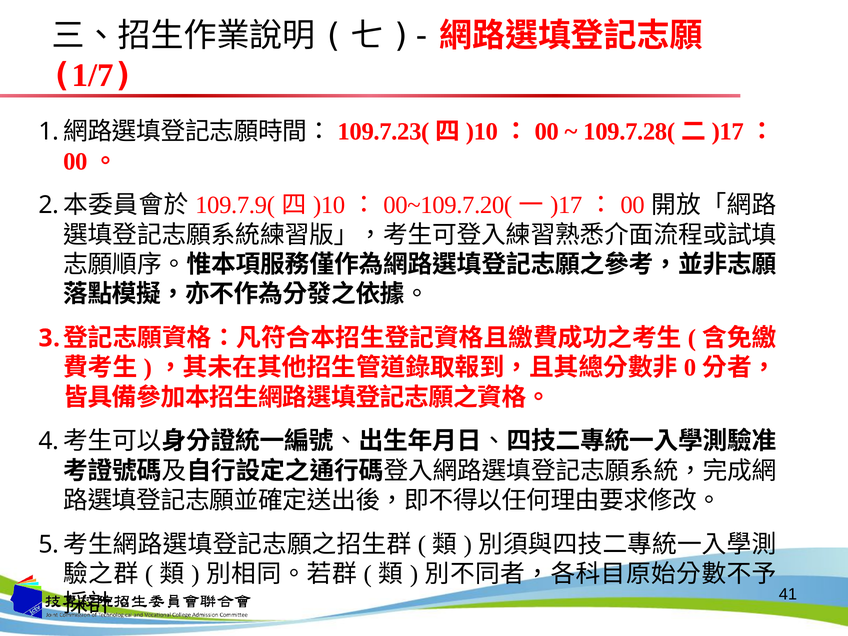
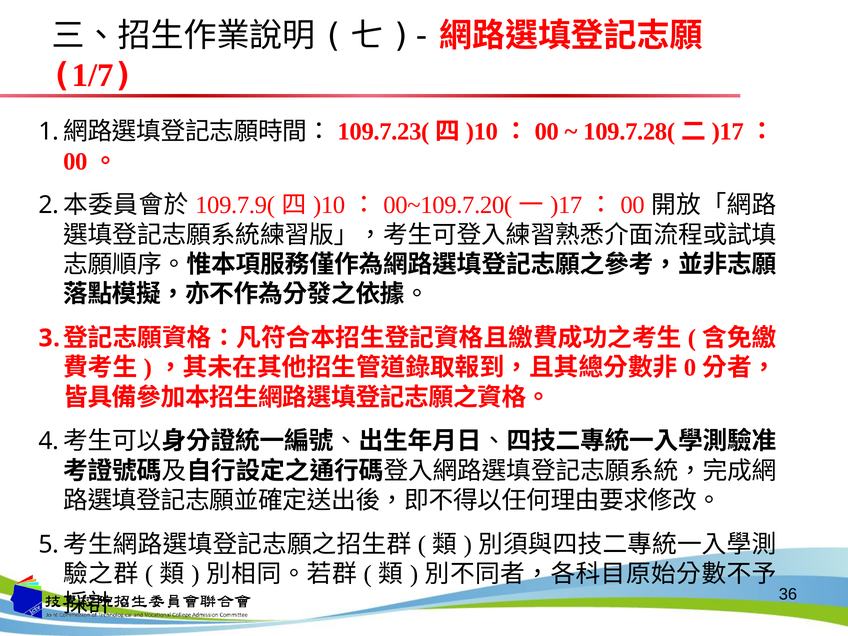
41: 41 -> 36
